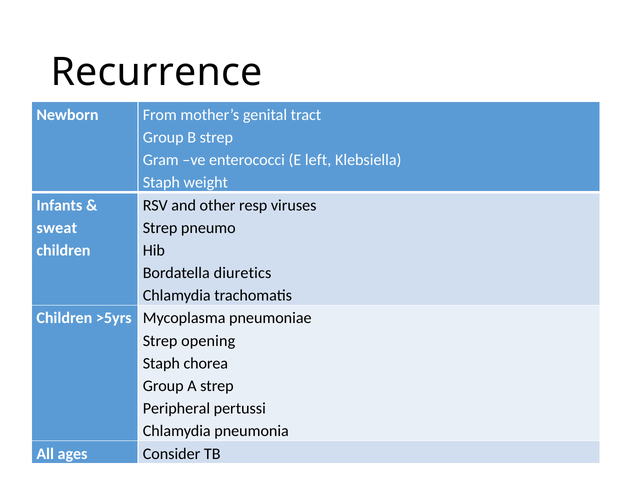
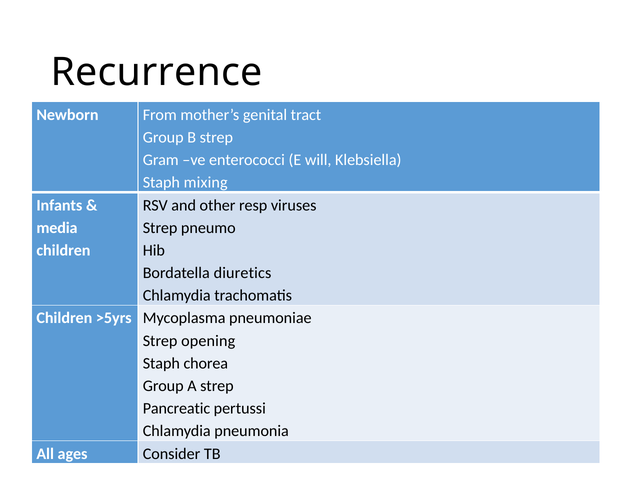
left: left -> will
weight: weight -> mixing
sweat: sweat -> media
Peripheral: Peripheral -> Pancreatic
